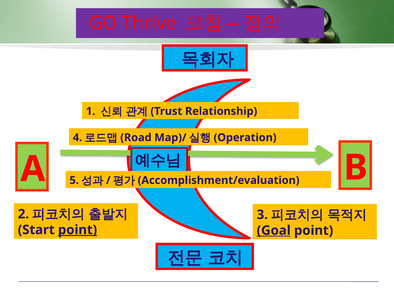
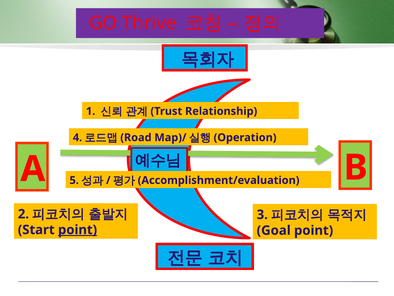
Goal underline: present -> none
